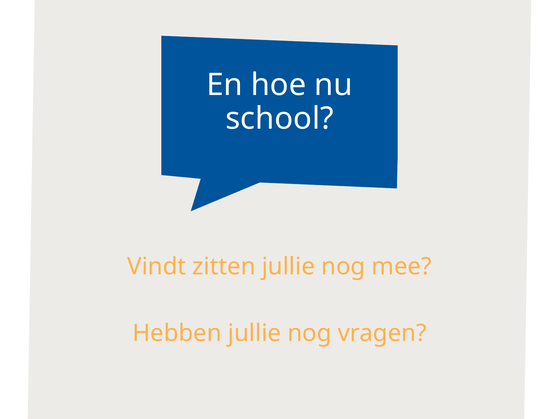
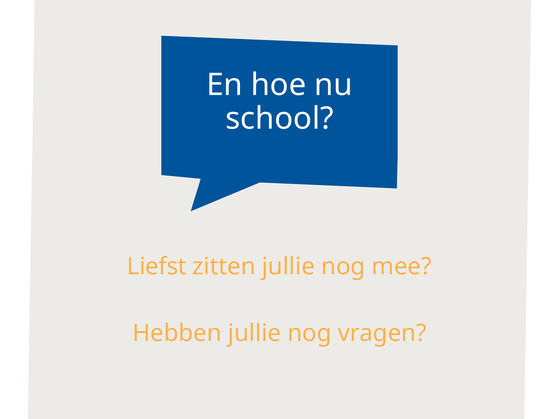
Vindt: Vindt -> Liefst
